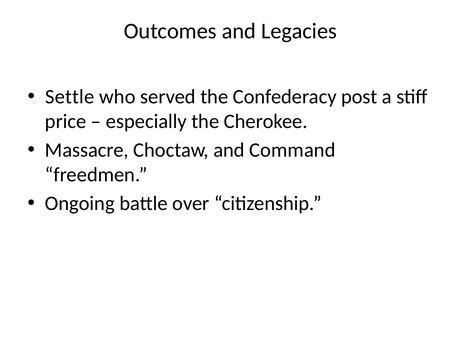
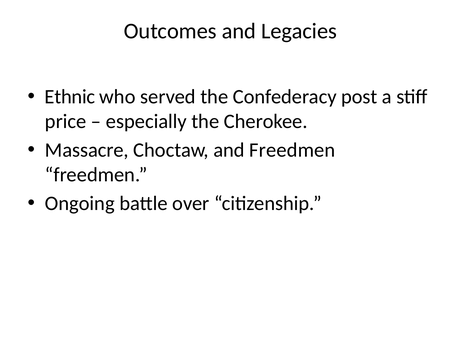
Settle: Settle -> Ethnic
and Command: Command -> Freedmen
